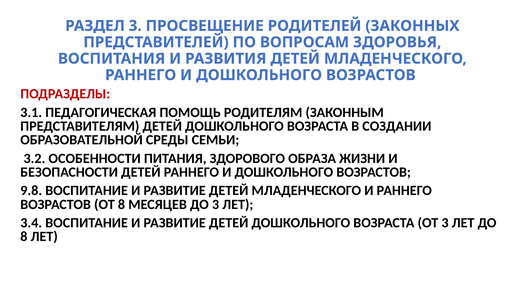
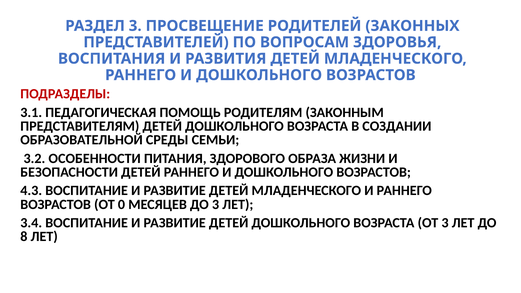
9.8: 9.8 -> 4.3
ОТ 8: 8 -> 0
